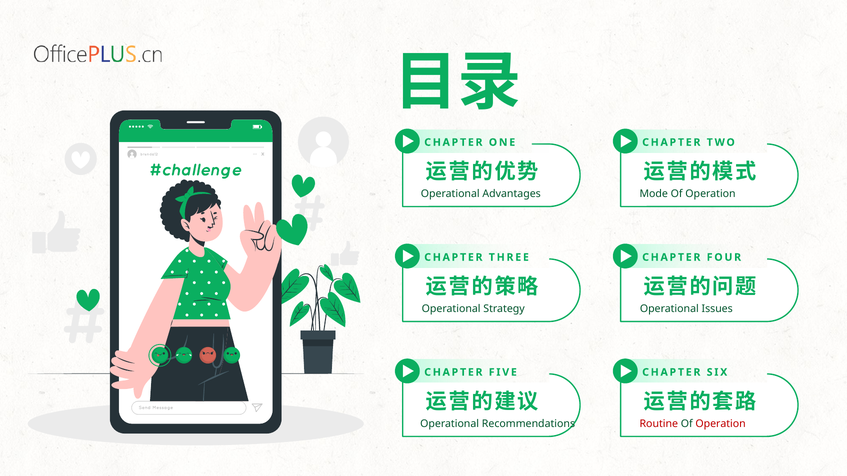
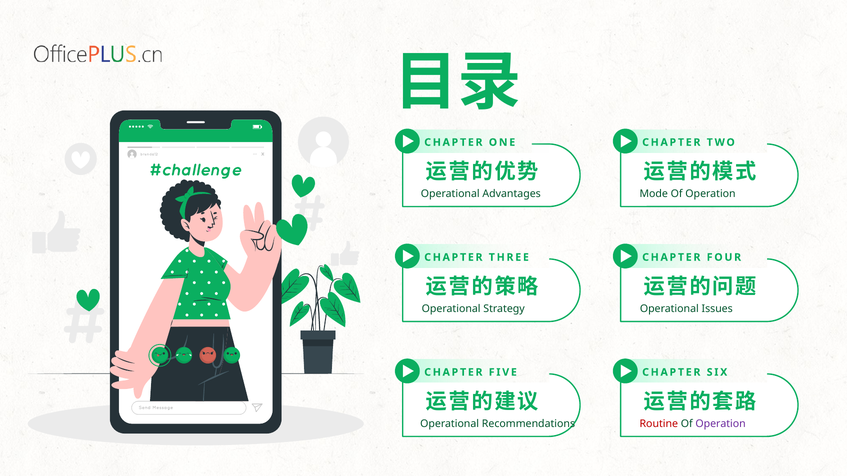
Operation at (721, 424) colour: red -> purple
